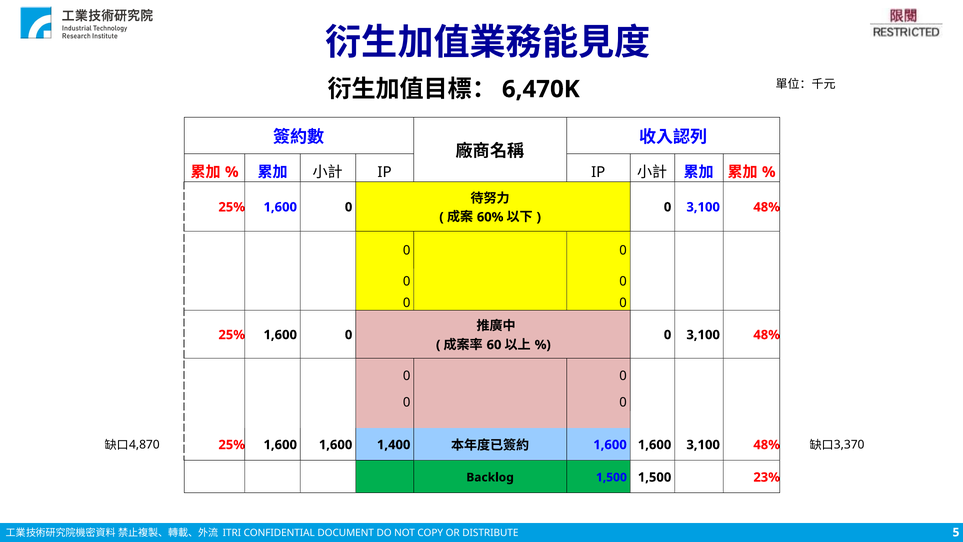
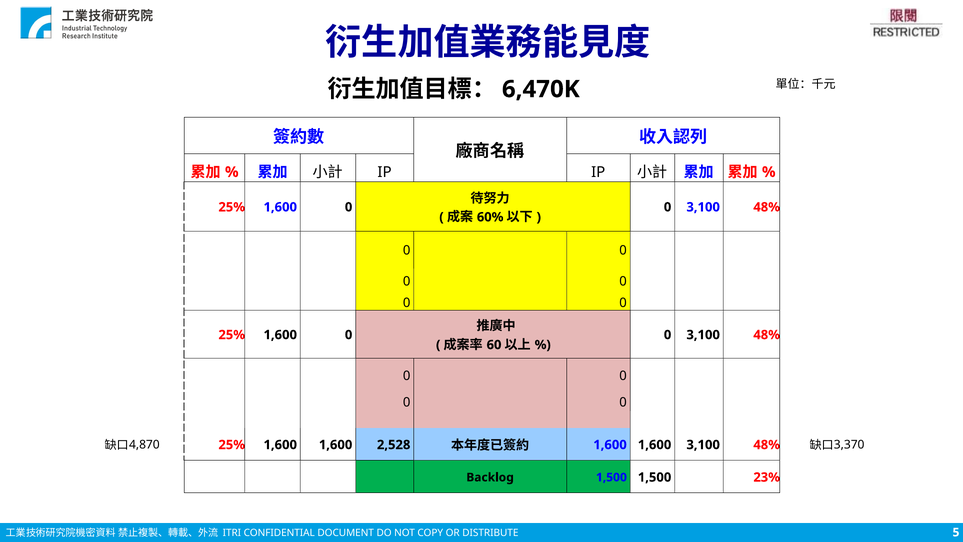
1,400: 1,400 -> 2,528
